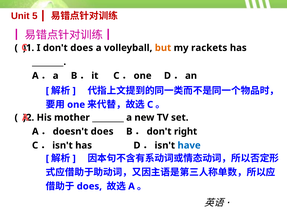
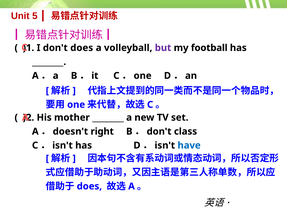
but colour: orange -> purple
rackets: rackets -> football
does at (102, 132): does -> right
right: right -> class
